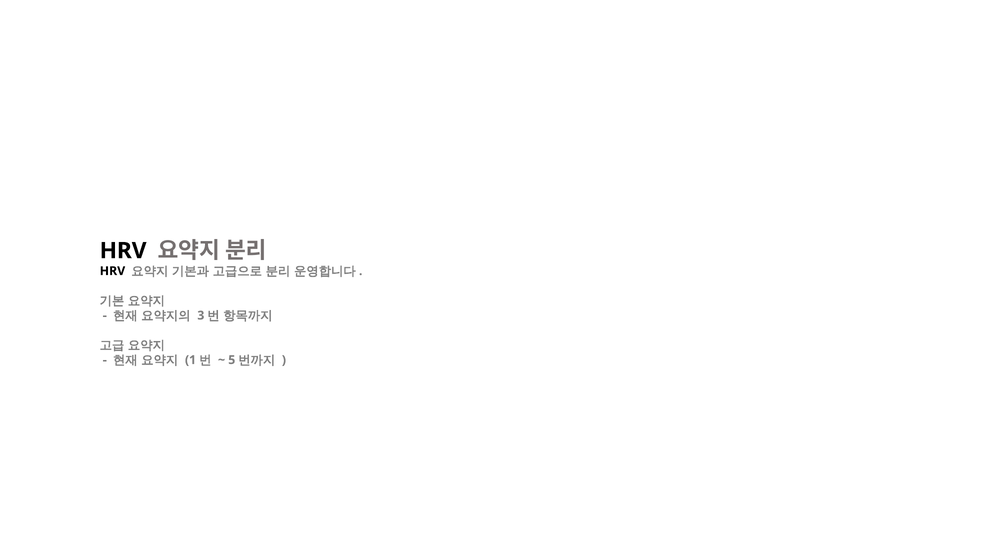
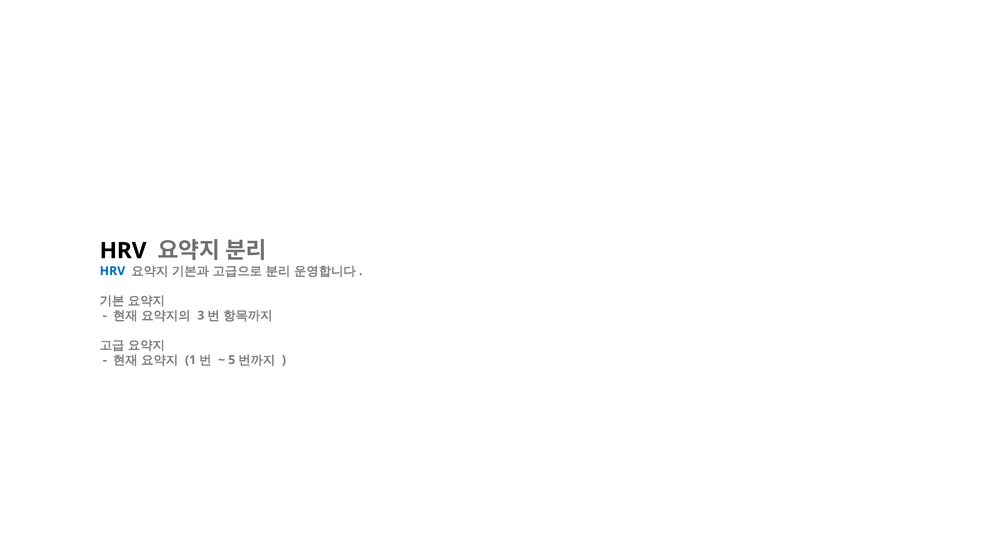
HRV at (112, 271) colour: black -> blue
